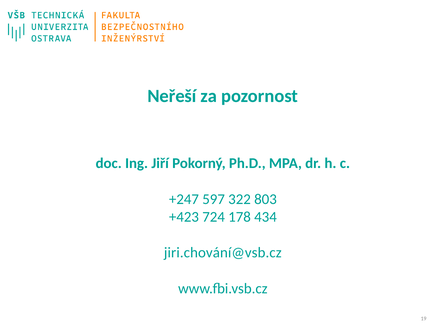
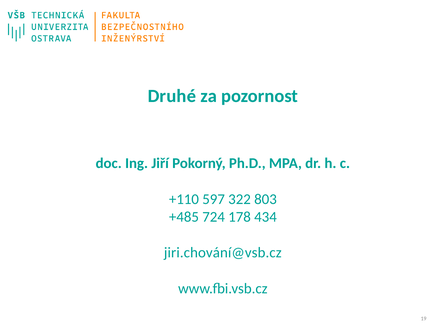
Neřeší: Neřeší -> Druhé
+247: +247 -> +110
+423: +423 -> +485
